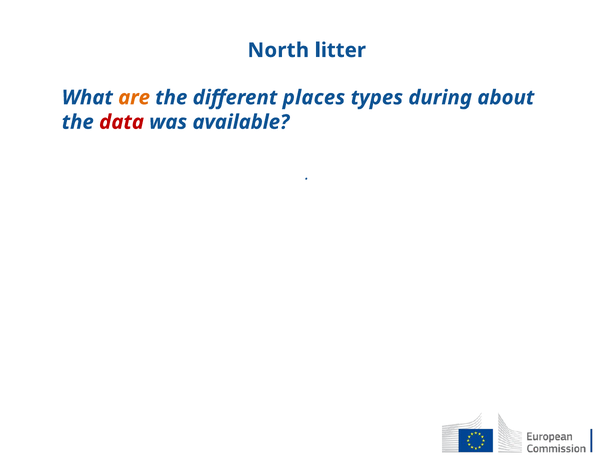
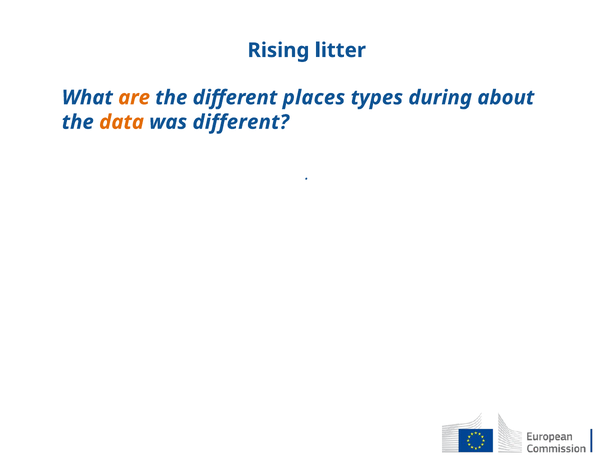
North: North -> Rising
data colour: red -> orange
was available: available -> different
